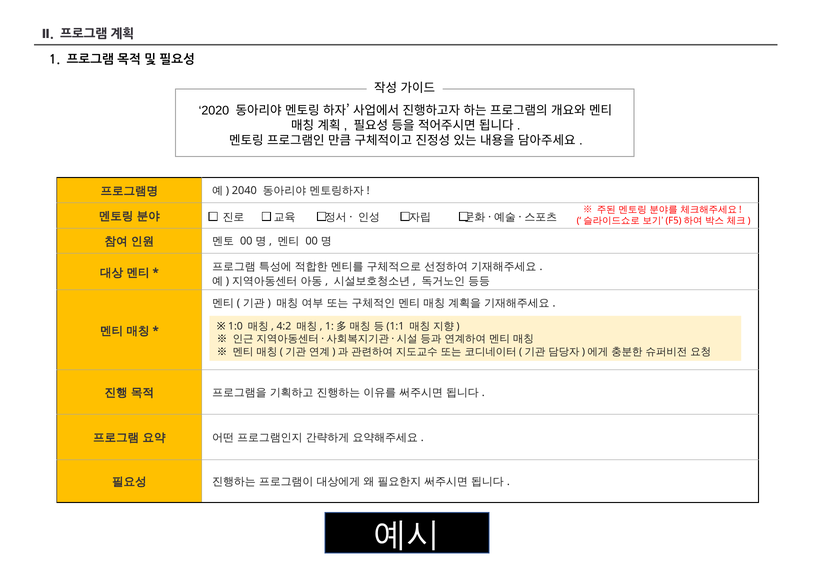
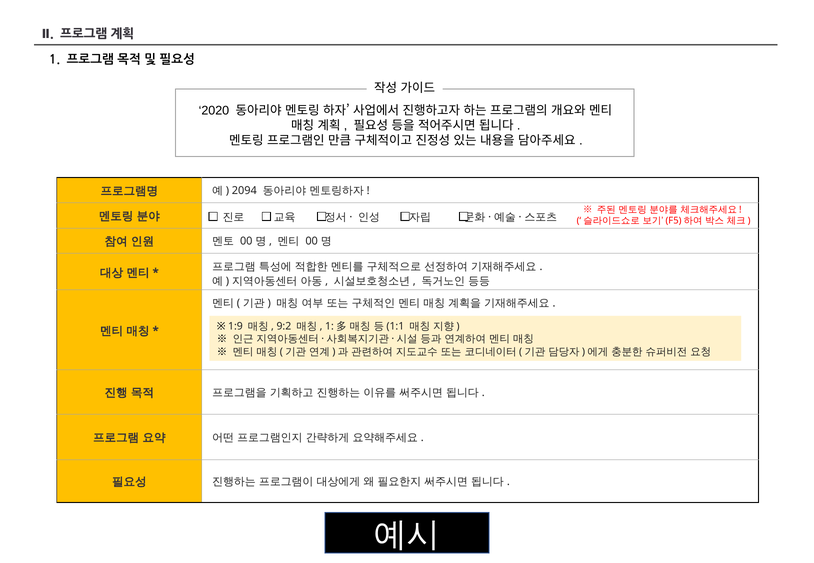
2040: 2040 -> 2094
1:0: 1:0 -> 1:9
4:2: 4:2 -> 9:2
